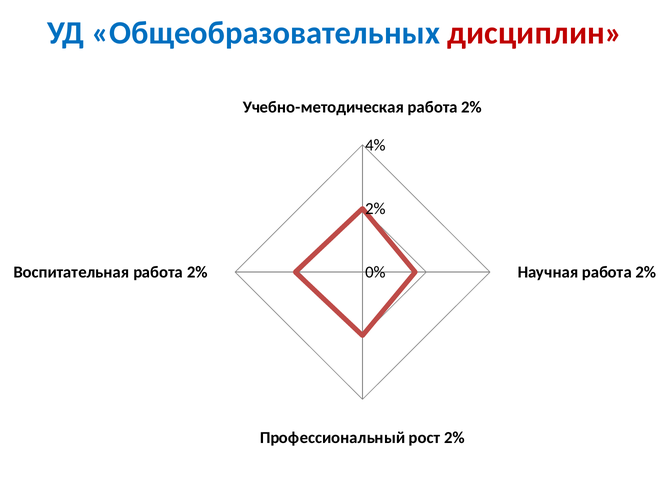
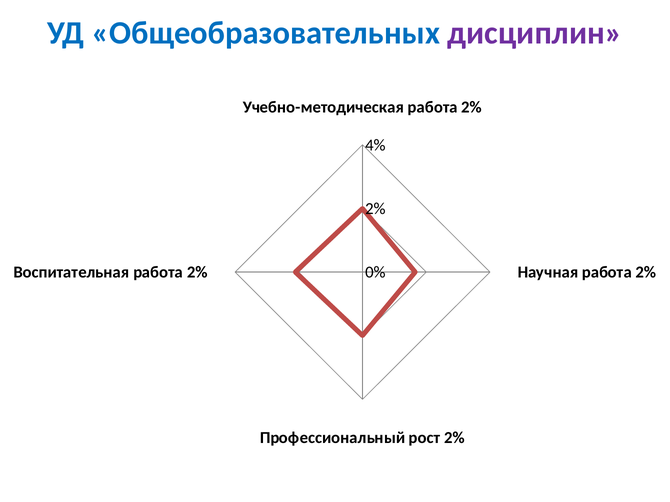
дисциплин colour: red -> purple
